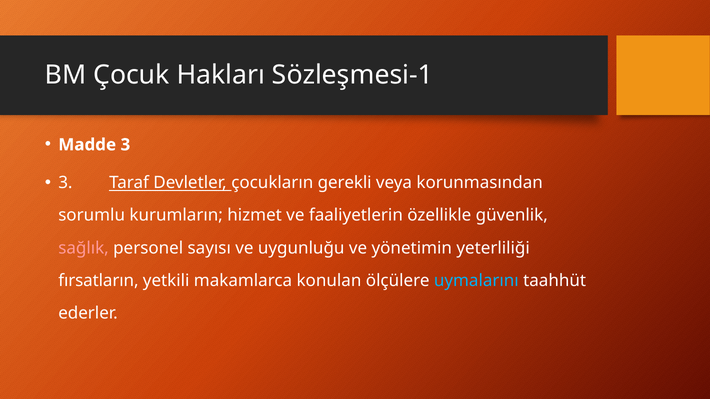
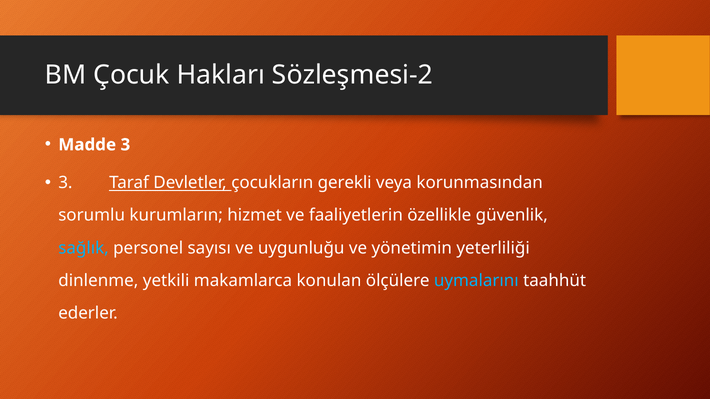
Sözleşmesi-1: Sözleşmesi-1 -> Sözleşmesi-2
sağlık colour: pink -> light blue
fırsatların: fırsatların -> dinlenme
